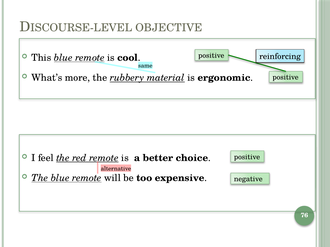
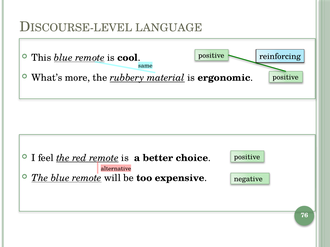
OBJECTIVE: OBJECTIVE -> LANGUAGE
